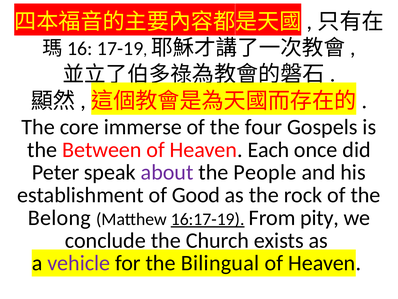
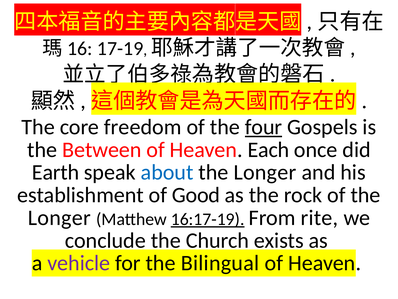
immerse: immerse -> freedom
four underline: none -> present
Peter: Peter -> Earth
about colour: purple -> blue
People at (265, 172): People -> Longer
Belong at (59, 217): Belong -> Longer
pity: pity -> rite
